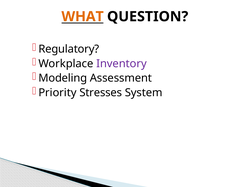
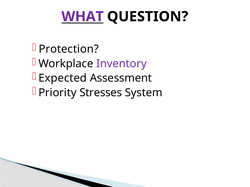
WHAT colour: orange -> purple
Regulatory: Regulatory -> Protection
Modeling: Modeling -> Expected
